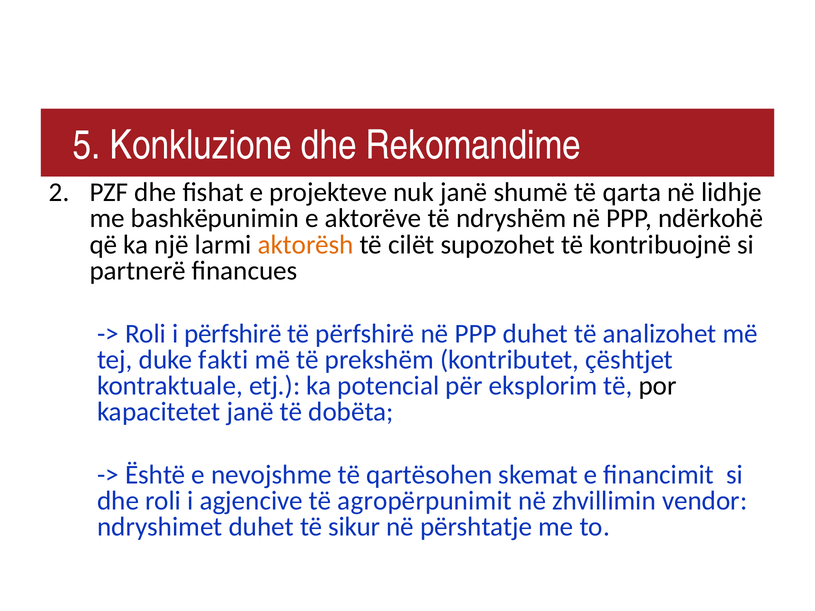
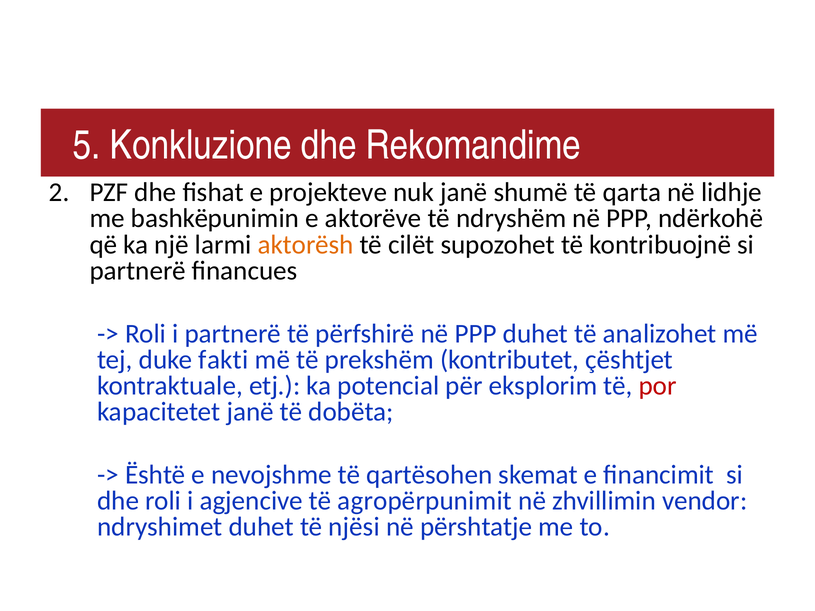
i përfshirë: përfshirë -> partnerë
por colour: black -> red
sikur: sikur -> njësi
